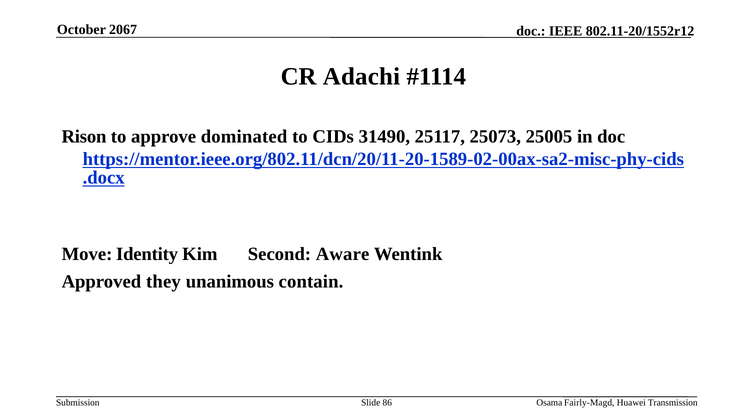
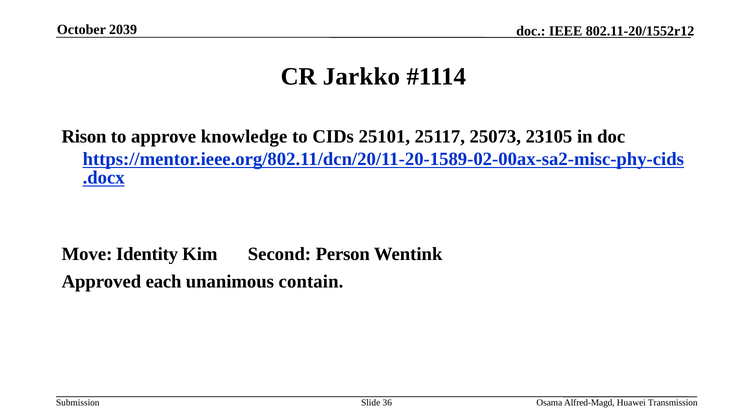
2067: 2067 -> 2039
Adachi: Adachi -> Jarkko
dominated: dominated -> knowledge
31490: 31490 -> 25101
25005: 25005 -> 23105
Aware: Aware -> Person
they: they -> each
86: 86 -> 36
Fairly-Magd: Fairly-Magd -> Alfred-Magd
